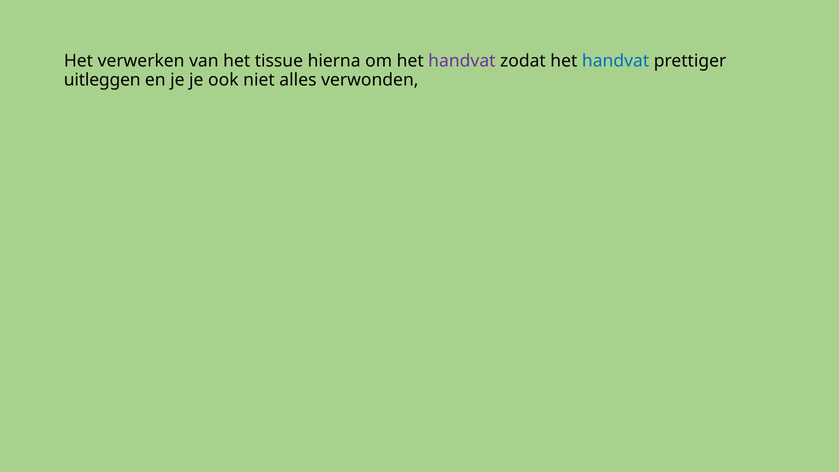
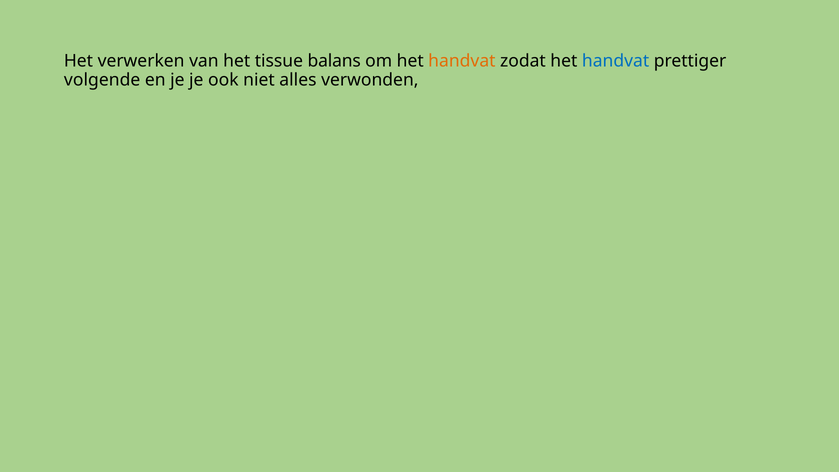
hierna: hierna -> balans
handvat at (462, 61) colour: purple -> orange
uitleggen: uitleggen -> volgende
